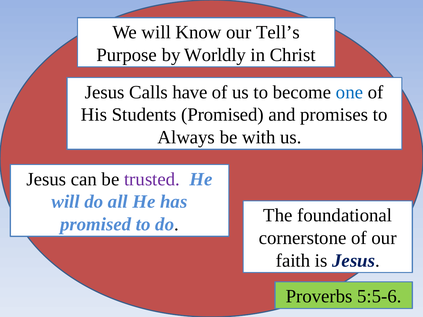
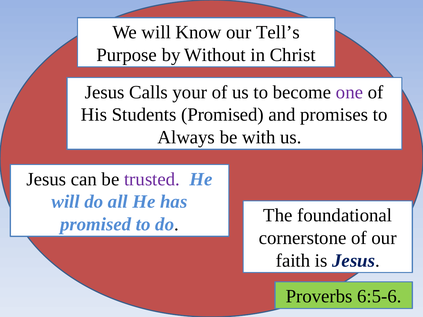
Worldly: Worldly -> Without
have: have -> your
one colour: blue -> purple
5:5-6: 5:5-6 -> 6:5-6
